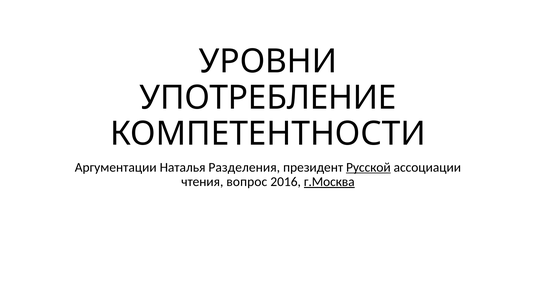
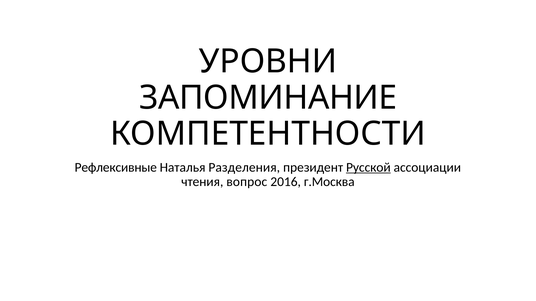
УПОТРЕБЛЕНИЕ: УПОТРЕБЛЕНИЕ -> ЗАПОМИНАНИЕ
Аргументации: Аргументации -> Рефлексивные
г.Москва underline: present -> none
